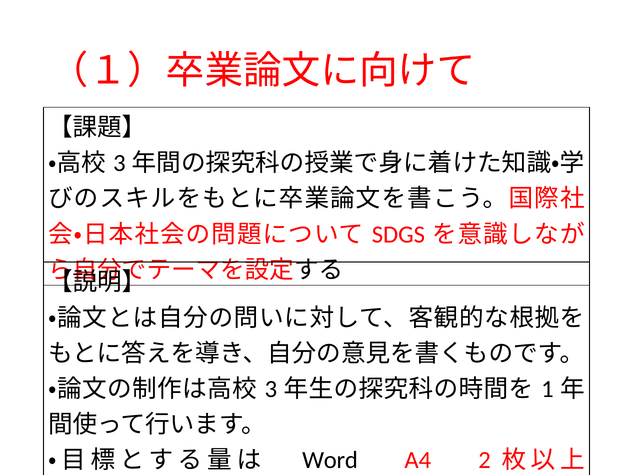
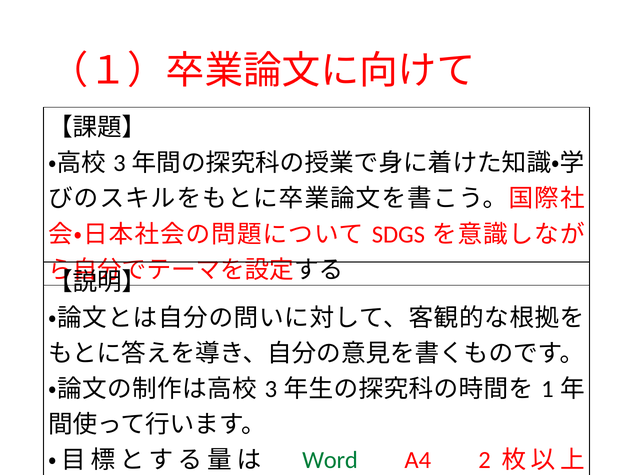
Word colour: black -> green
